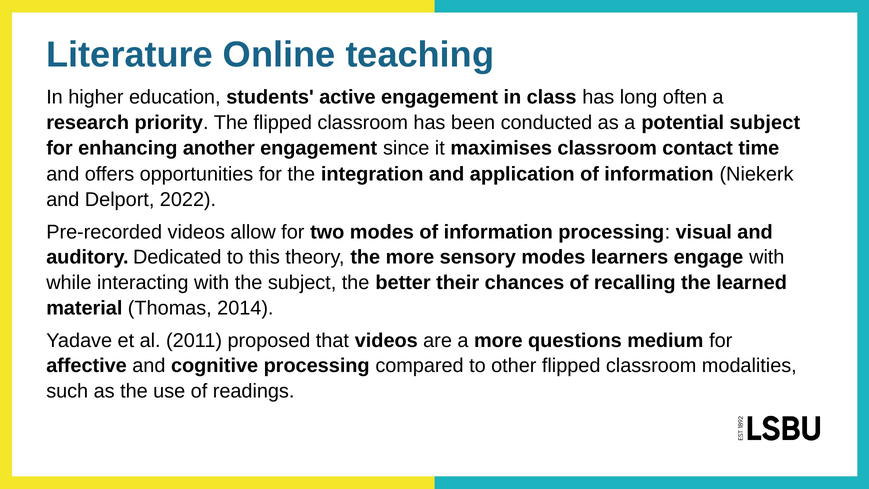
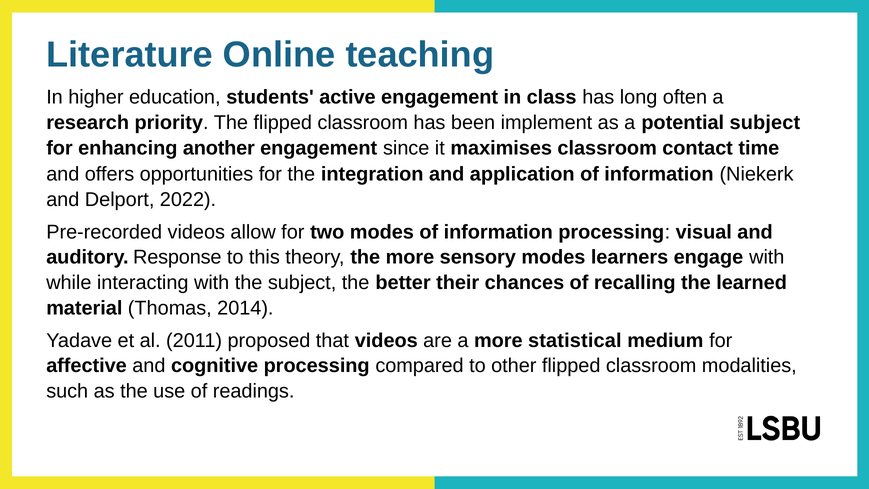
conducted: conducted -> implement
Dedicated: Dedicated -> Response
questions: questions -> statistical
